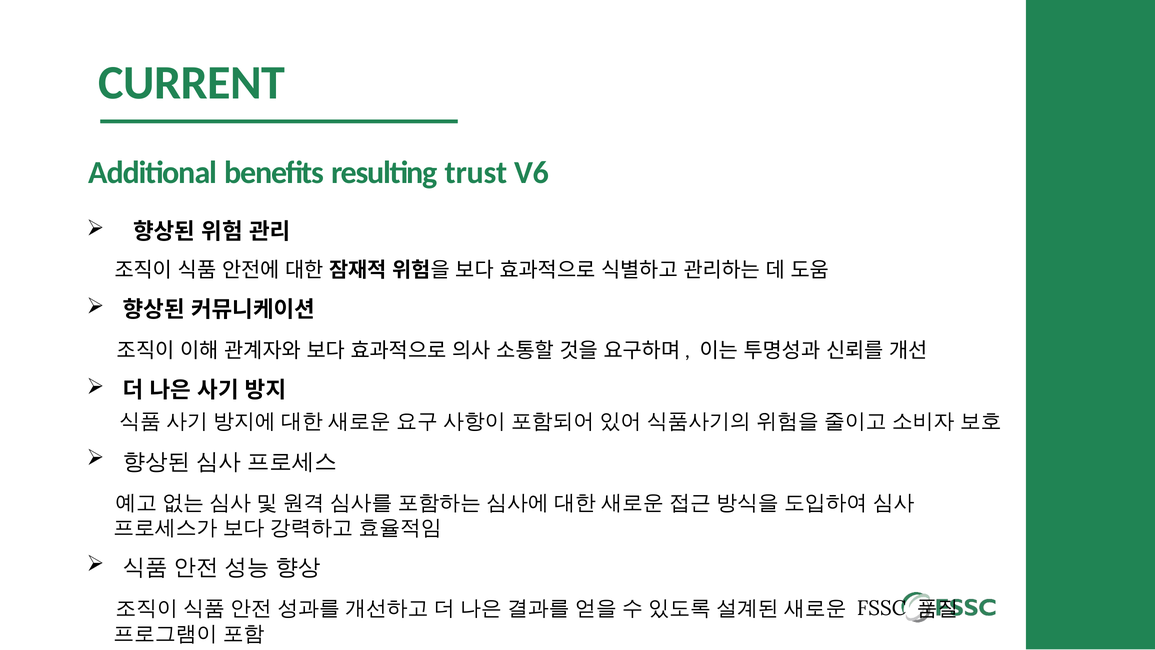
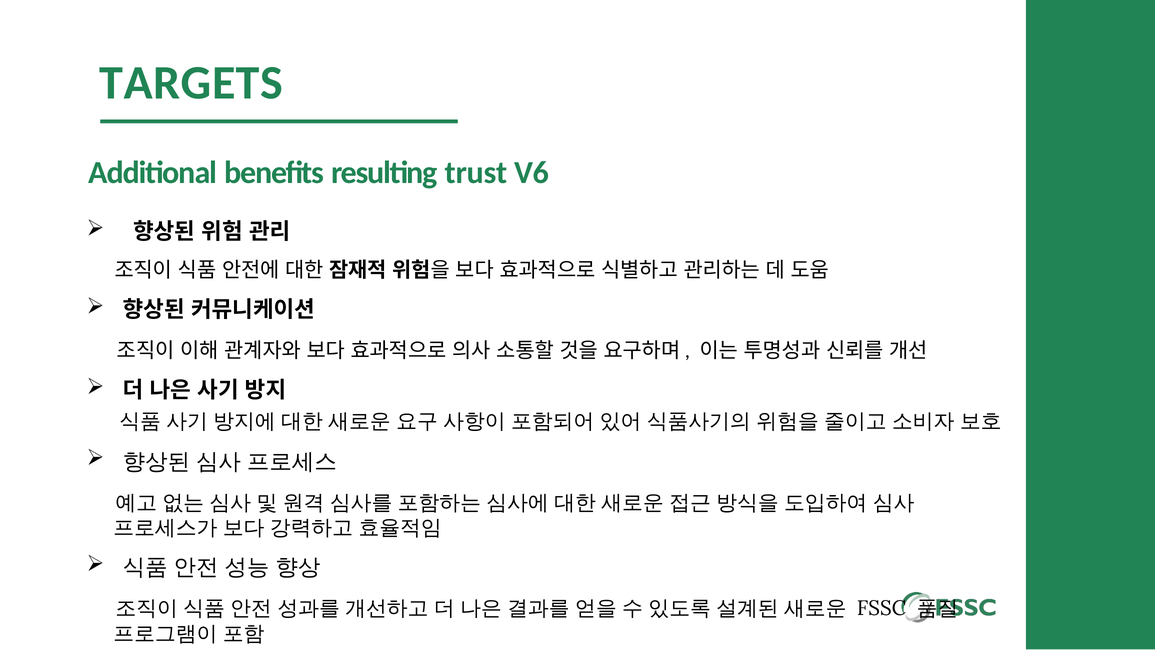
CURRENT: CURRENT -> TARGETS
